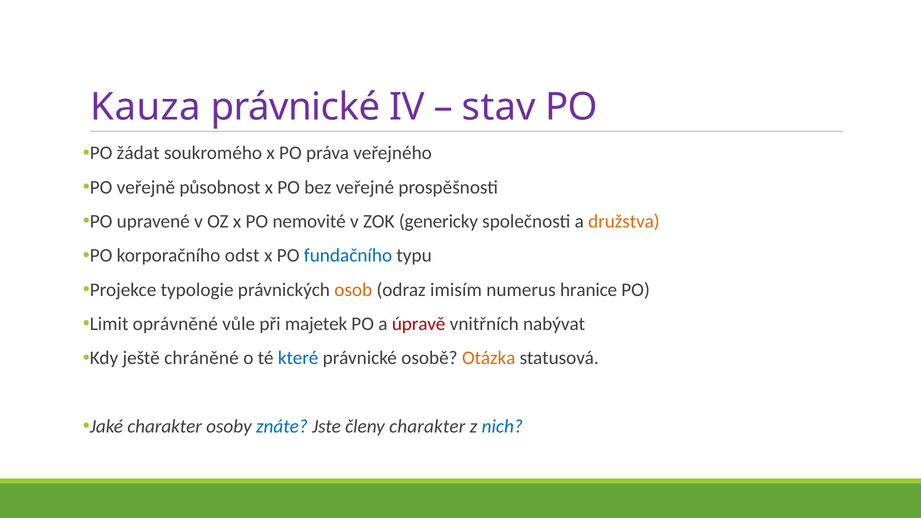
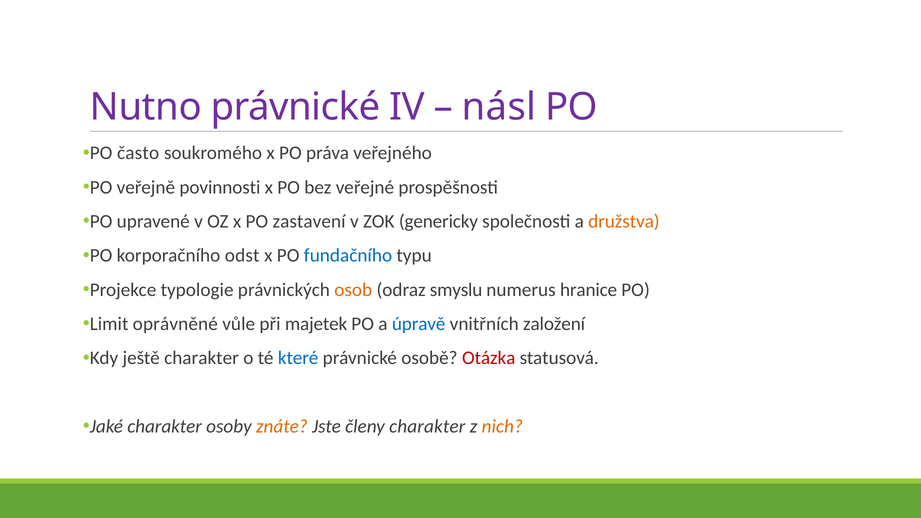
Kauza: Kauza -> Nutno
stav: stav -> násl
žádat: žádat -> často
působnost: působnost -> povinnosti
nemovité: nemovité -> zastavení
imisím: imisím -> smyslu
úpravě colour: red -> blue
nabývat: nabývat -> založení
ještě chráněné: chráněné -> charakter
Otázka colour: orange -> red
znáte colour: blue -> orange
nich colour: blue -> orange
